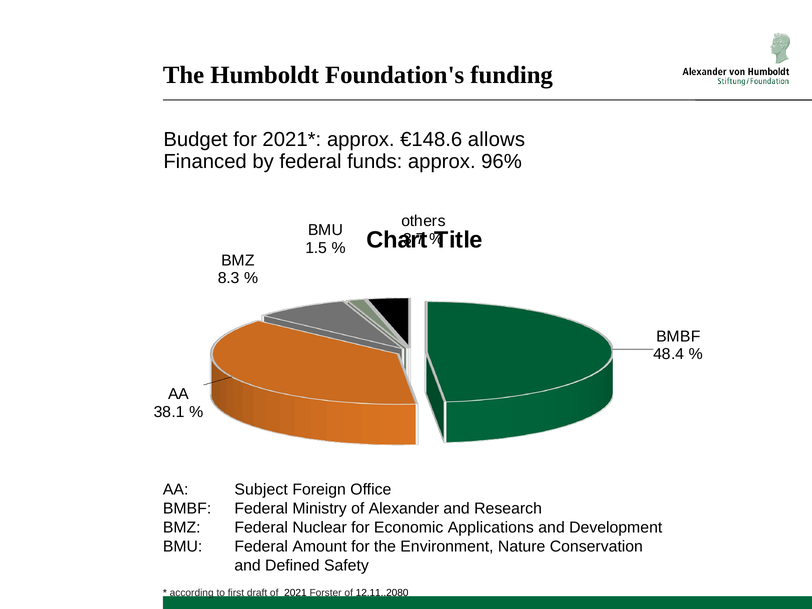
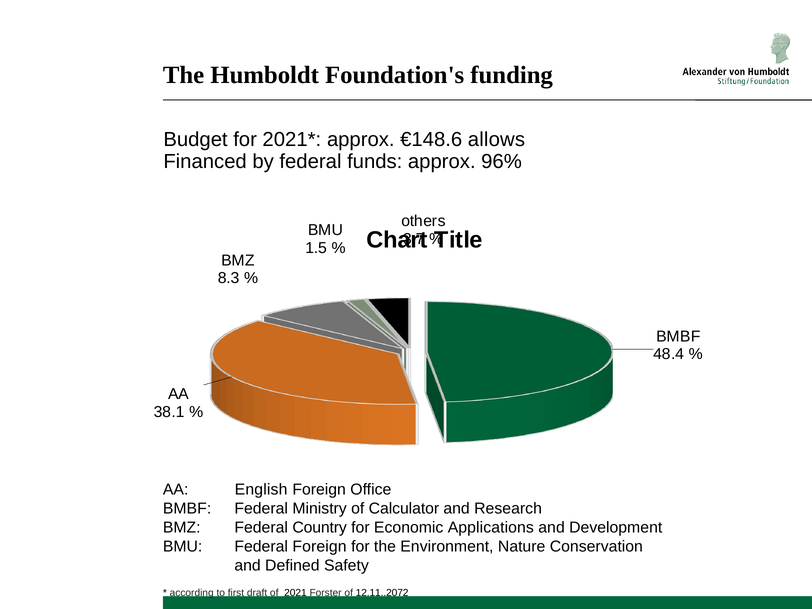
Subject: Subject -> English
Alexander: Alexander -> Calculator
Nuclear: Nuclear -> Country
Federal Amount: Amount -> Foreign
12.11..2080: 12.11..2080 -> 12.11..2072
